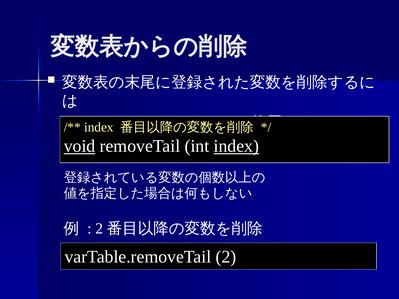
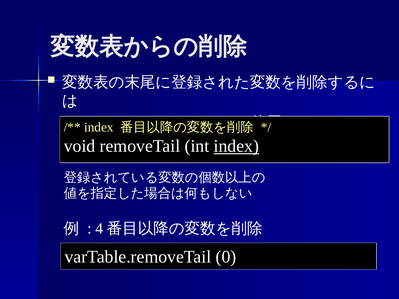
void underline: present -> none
2 at (99, 229): 2 -> 4
varTable.removeTail 2: 2 -> 0
